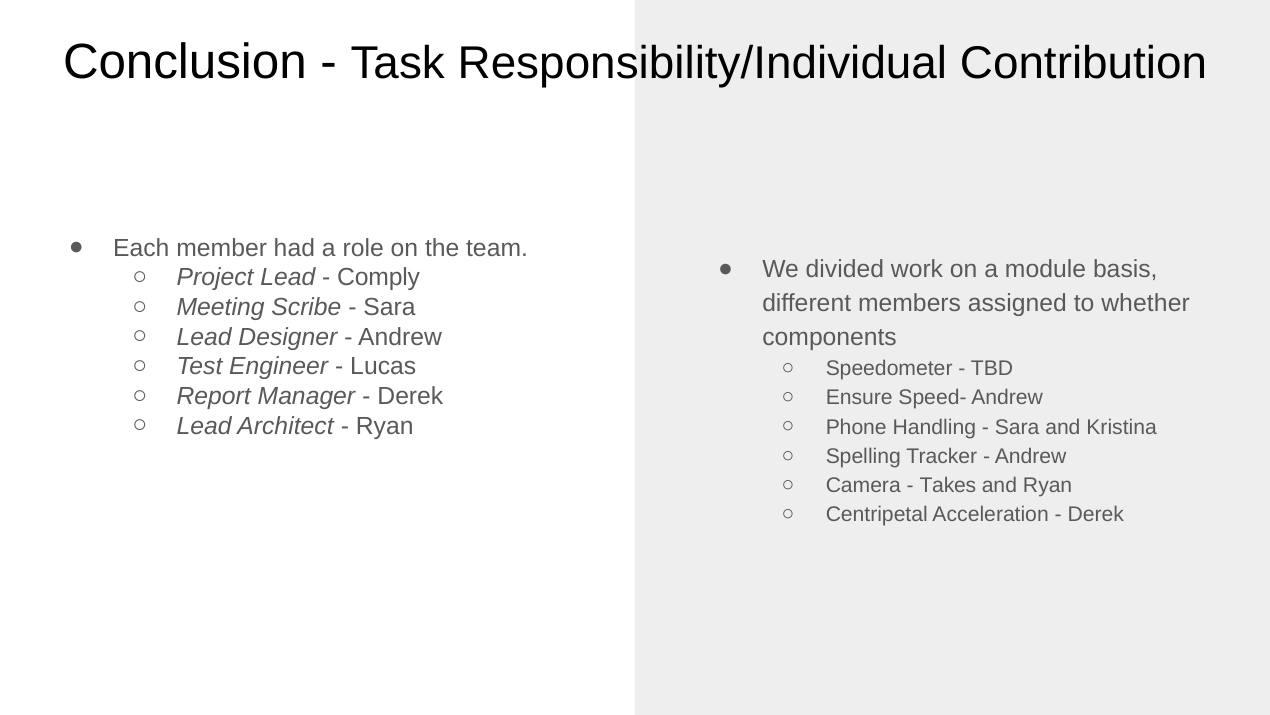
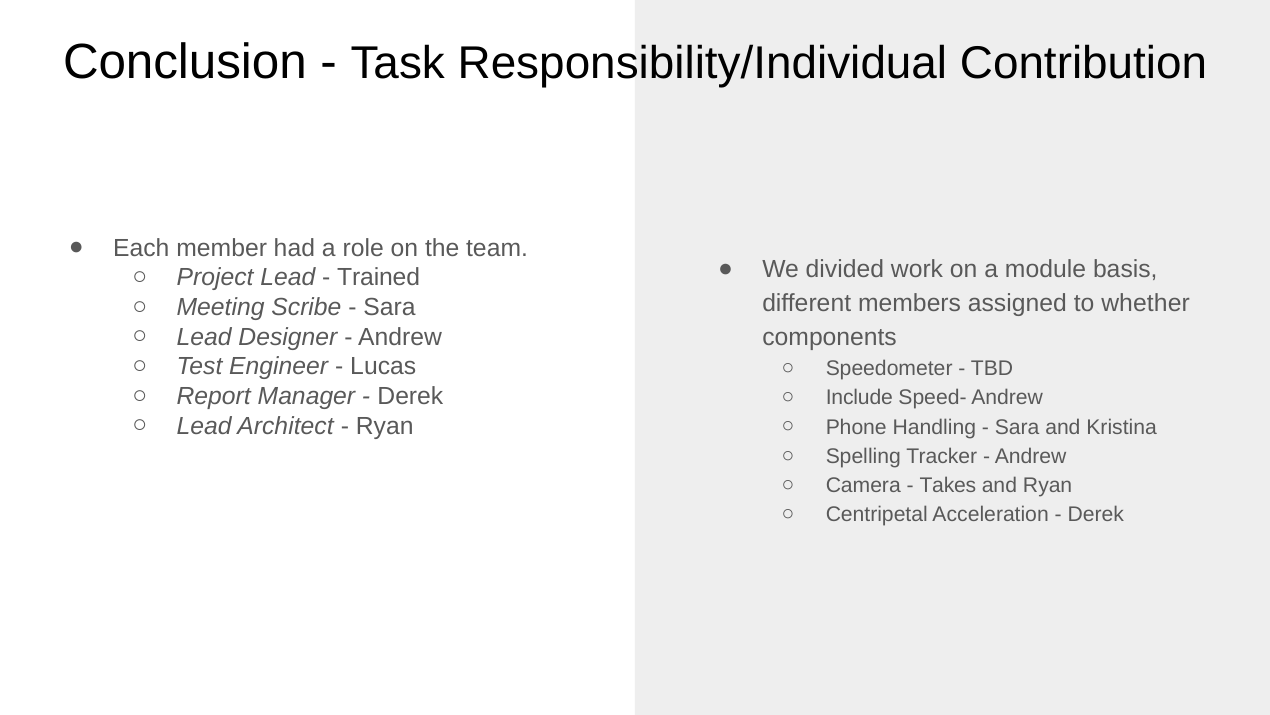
Comply: Comply -> Trained
Ensure: Ensure -> Include
